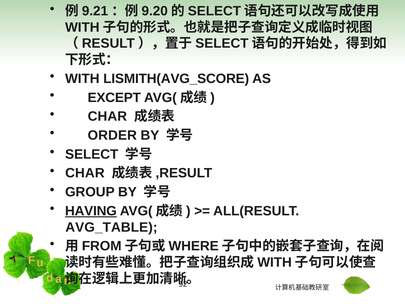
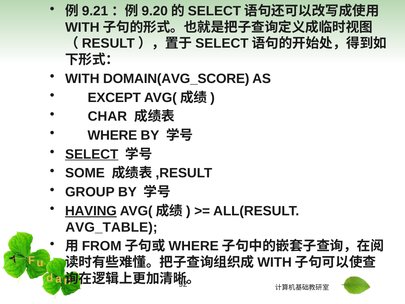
LISMITH(AVG_SCORE: LISMITH(AVG_SCORE -> DOMAIN(AVG_SCORE
ORDER: ORDER -> WHERE
SELECT underline: none -> present
CHAR at (85, 173): CHAR -> SOME
